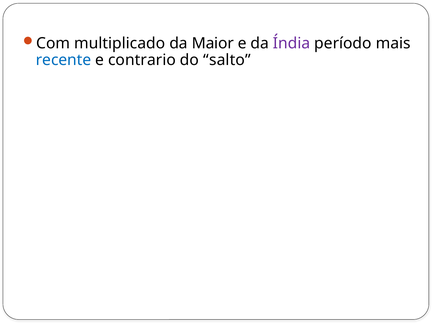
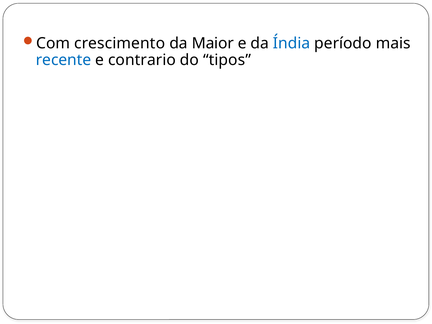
multiplicado: multiplicado -> crescimento
Índia colour: purple -> blue
salto: salto -> tipos
